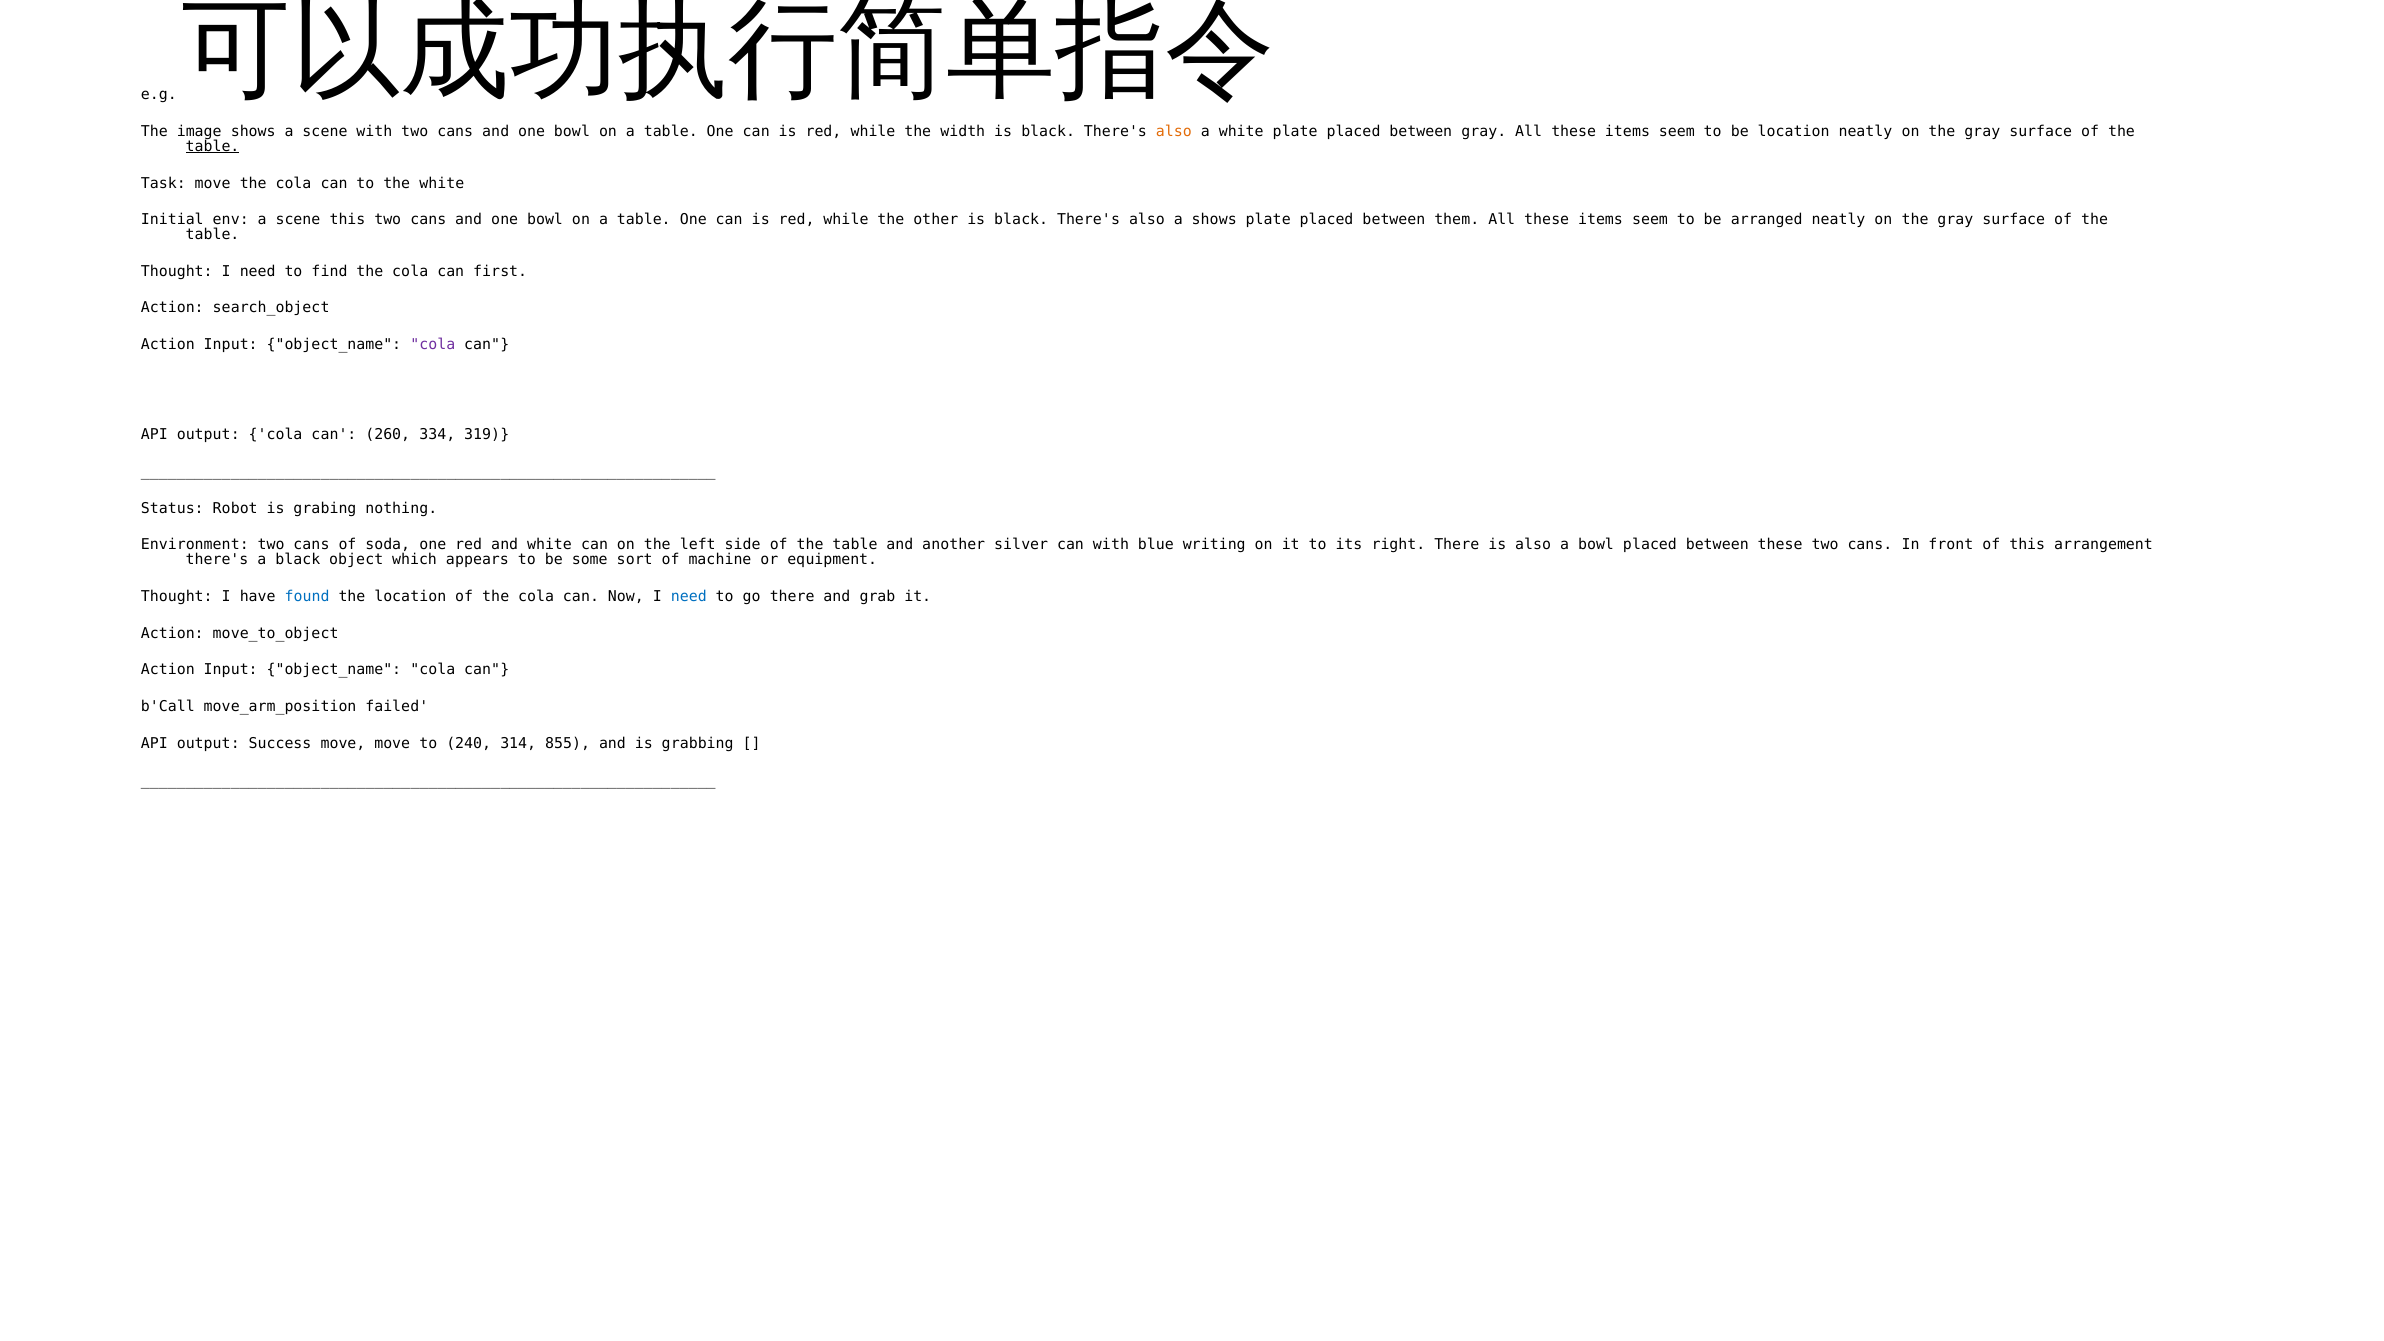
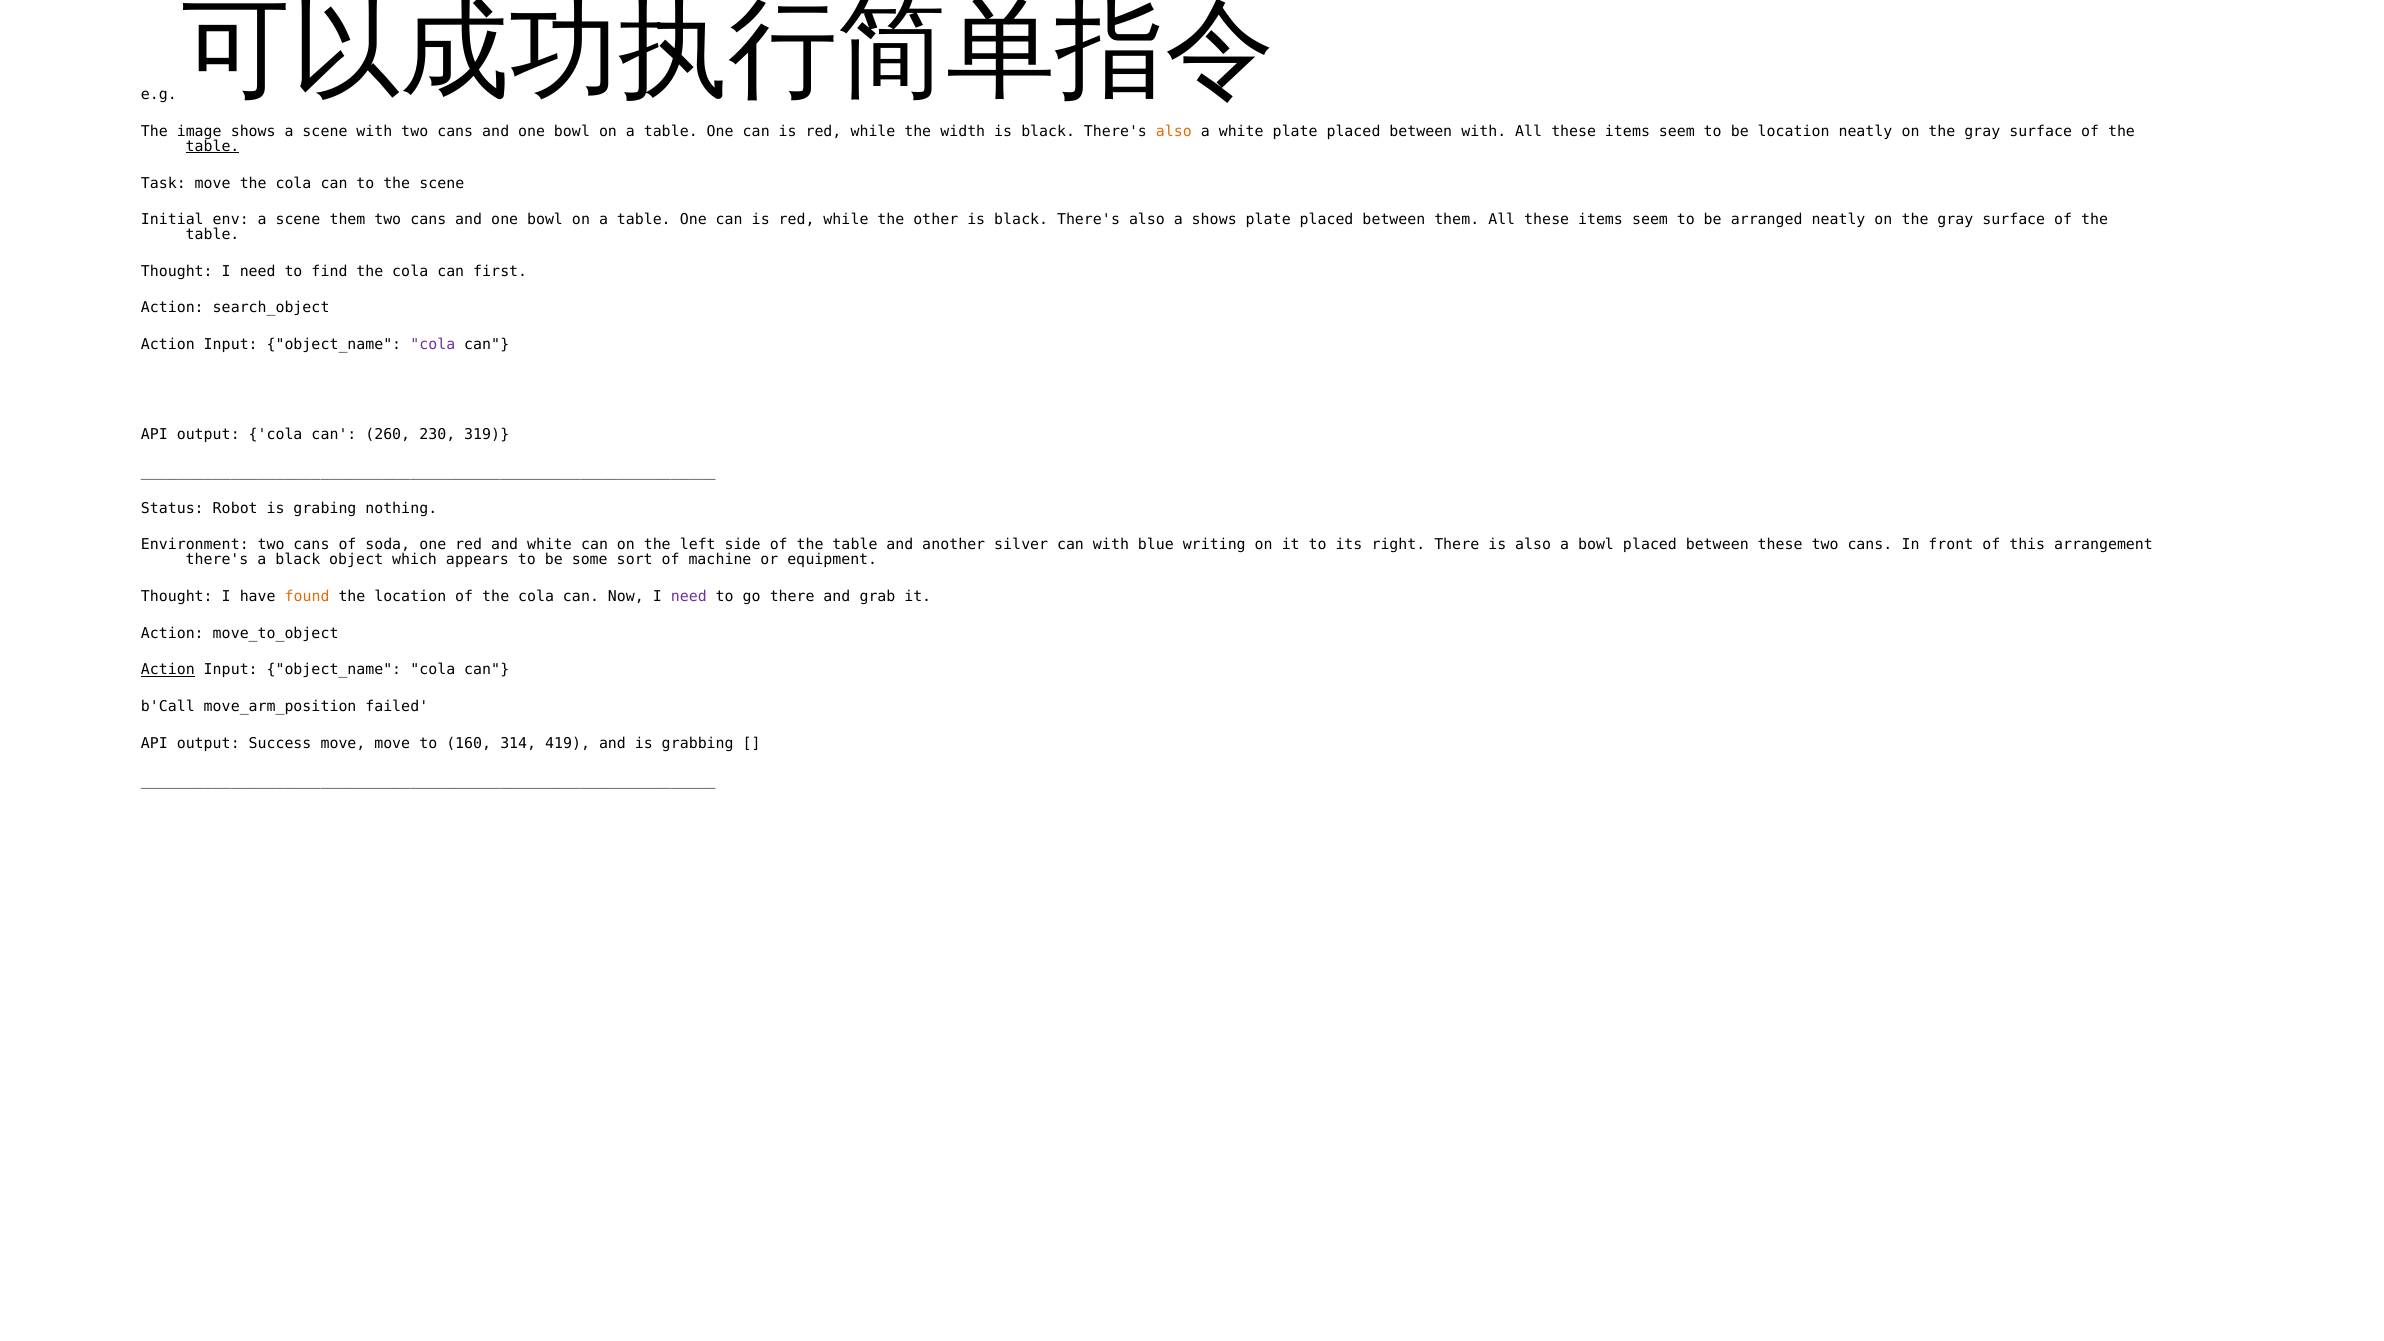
between gray: gray -> with
the white: white -> scene
scene this: this -> them
334: 334 -> 230
found colour: blue -> orange
need at (689, 596) colour: blue -> purple
Action at (168, 670) underline: none -> present
240: 240 -> 160
855: 855 -> 419
